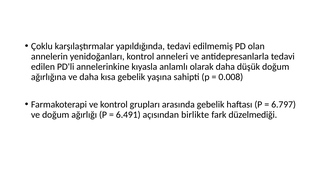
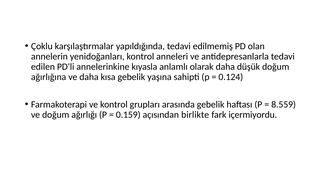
0.008: 0.008 -> 0.124
6.797: 6.797 -> 8.559
6.491: 6.491 -> 0.159
düzelmediği: düzelmediği -> içermiyordu
